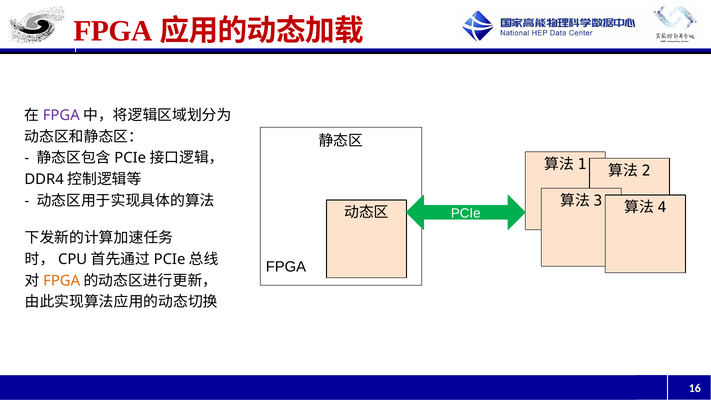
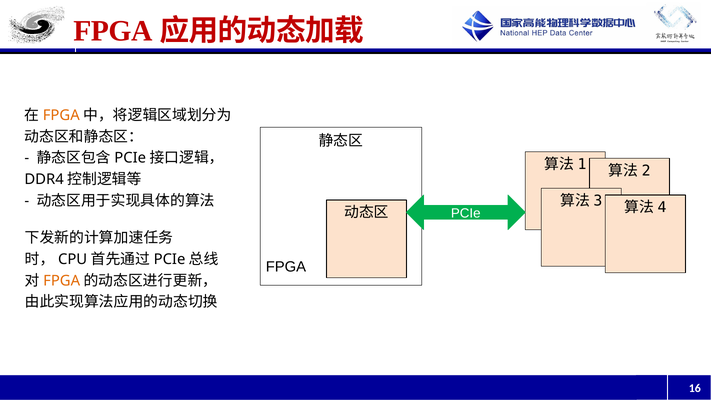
FPGA at (61, 115) colour: purple -> orange
